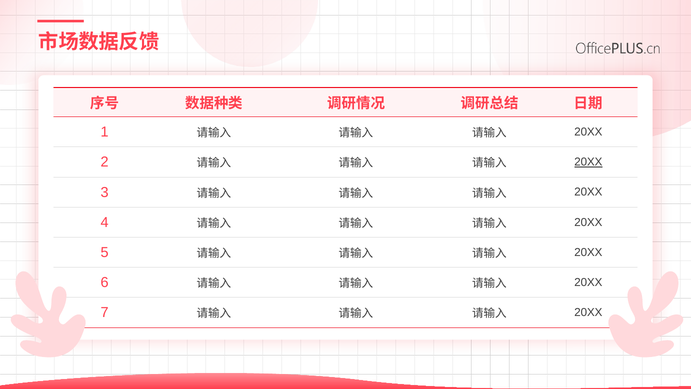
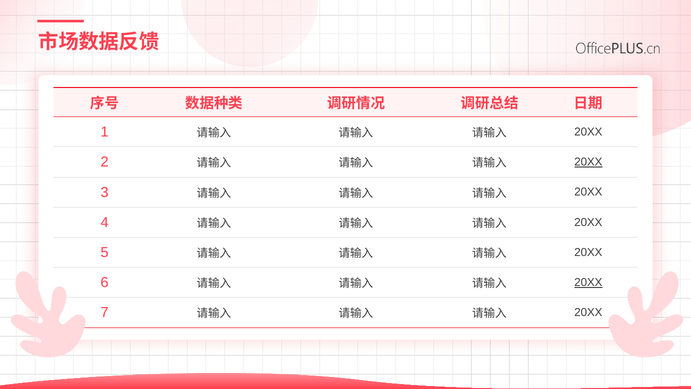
20XX at (588, 282) underline: none -> present
